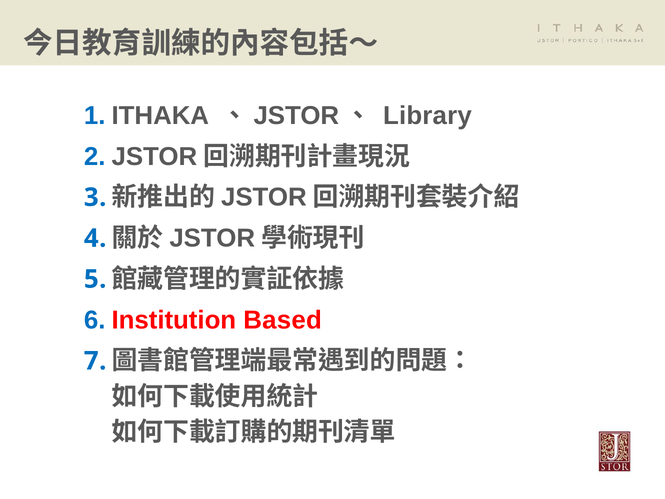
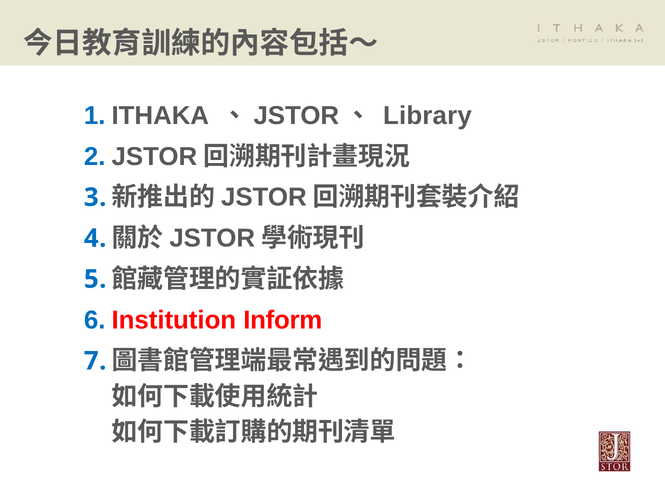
Based: Based -> Inform
